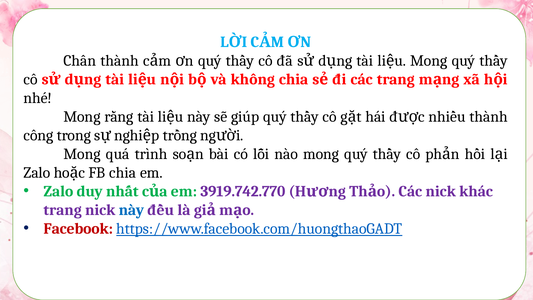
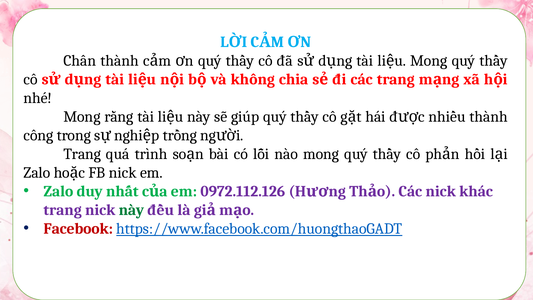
Mong at (82, 154): Mong -> Trang
FB chia: chia -> nick
3919.742.770: 3919.742.770 -> 0972.112.126
này at (131, 210) colour: blue -> green
